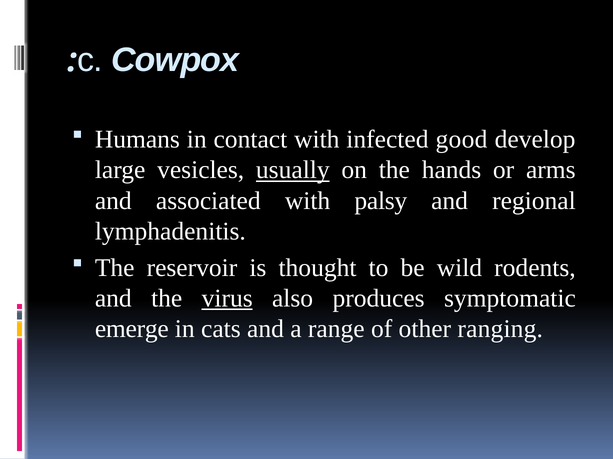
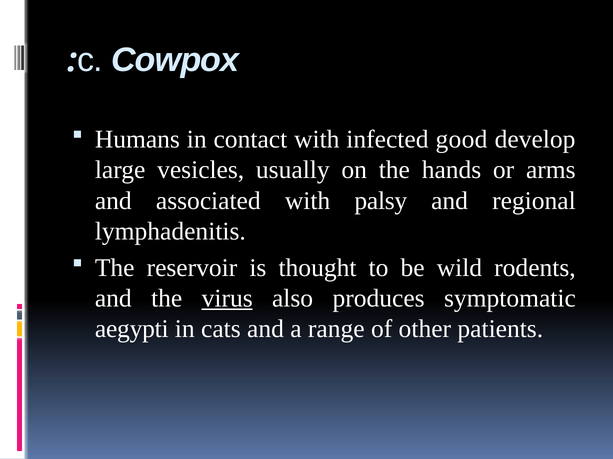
usually underline: present -> none
emerge: emerge -> aegypti
ranging: ranging -> patients
